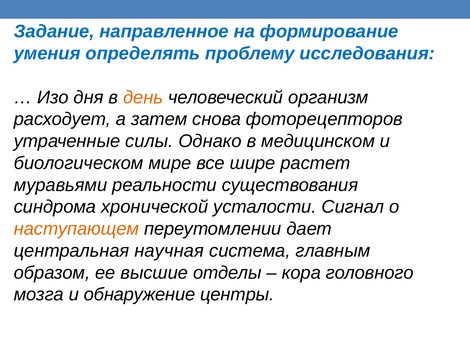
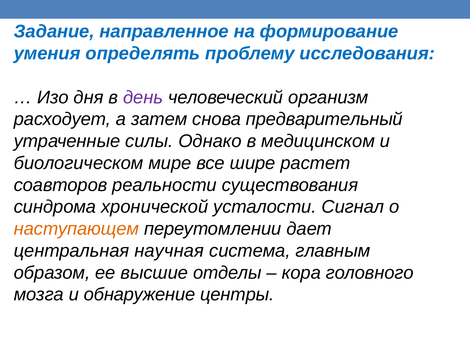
день colour: orange -> purple
фоторецепторов: фоторецепторов -> предварительный
муравьями: муравьями -> соавторов
